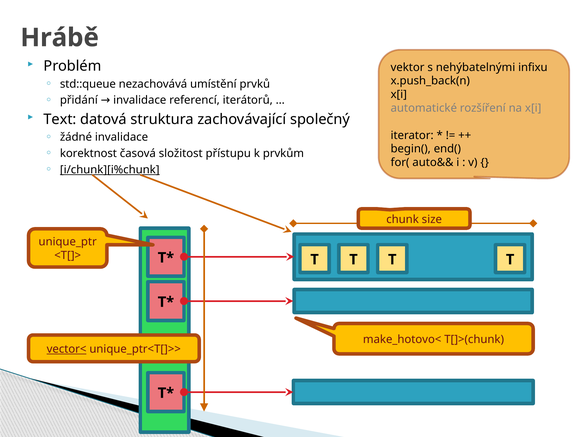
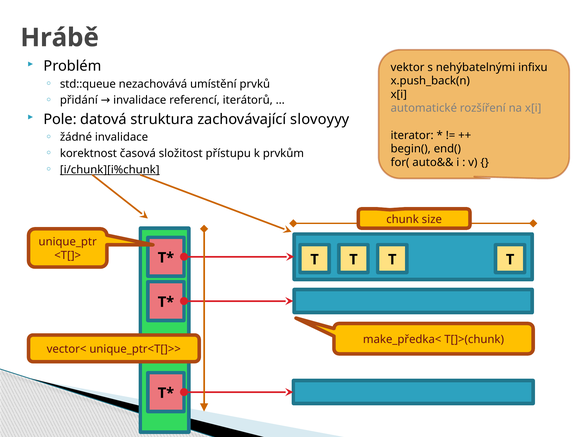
Text: Text -> Pole
společný: společný -> slovoyyy
make_hotovo<: make_hotovo< -> make_předka<
vector< underline: present -> none
